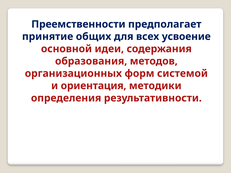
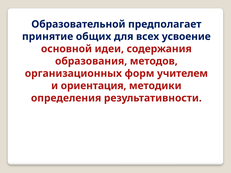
Преемственности: Преемственности -> Образовательной
системой: системой -> учителем
